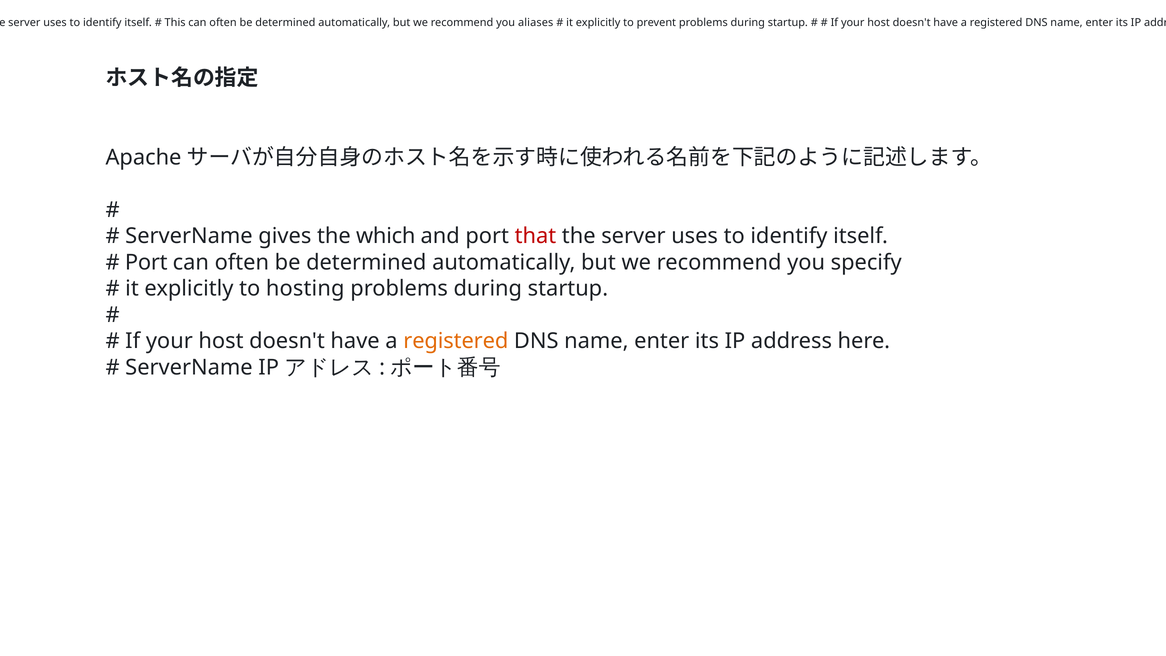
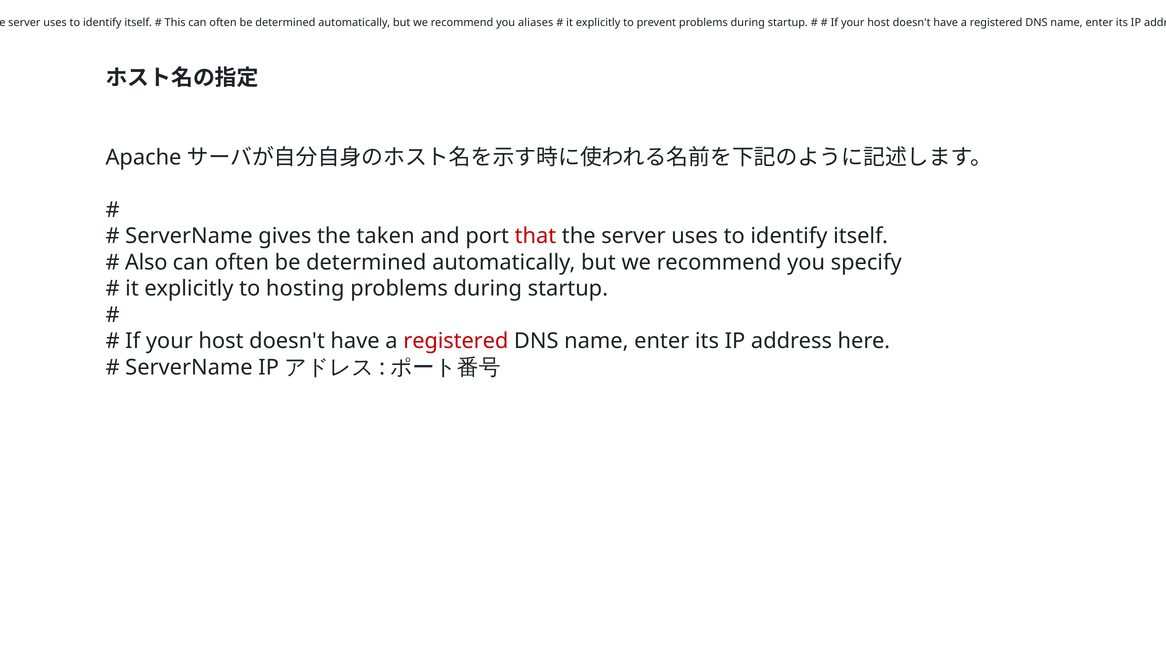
which: which -> taken
Port at (146, 262): Port -> Also
registered at (456, 341) colour: orange -> red
